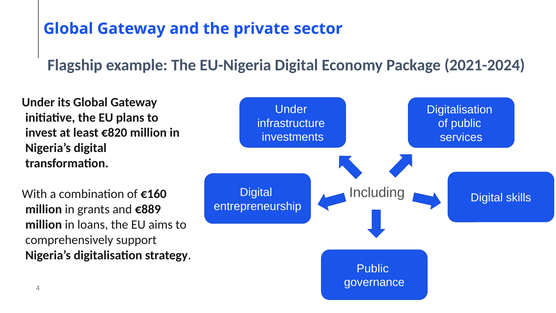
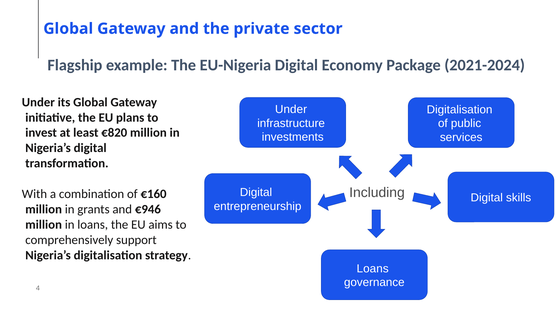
€889: €889 -> €946
Public at (373, 269): Public -> Loans
